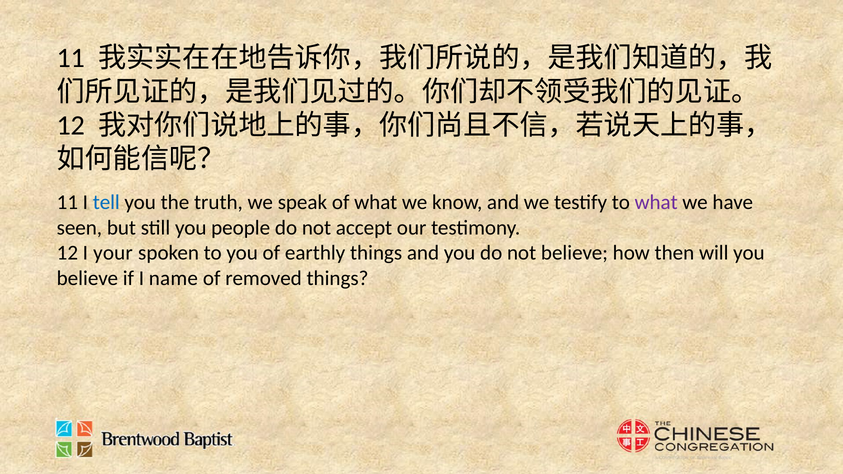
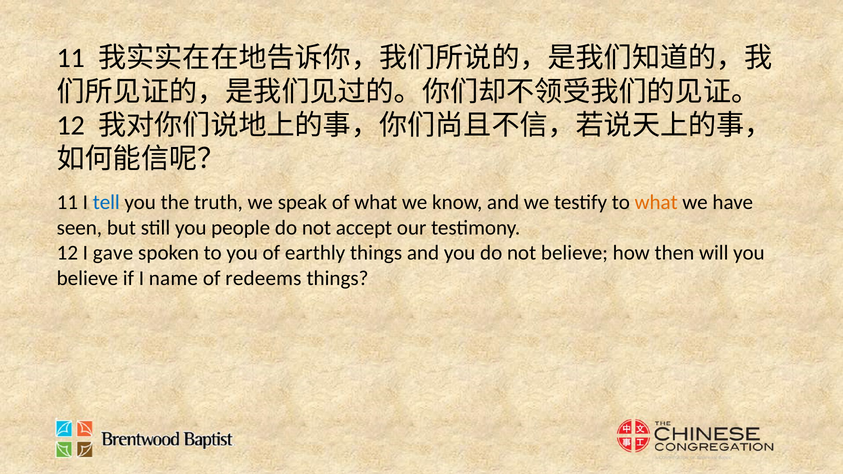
what at (656, 202) colour: purple -> orange
your: your -> gave
removed: removed -> redeems
